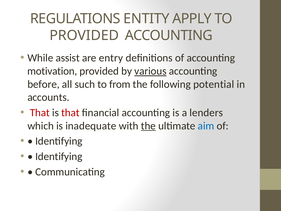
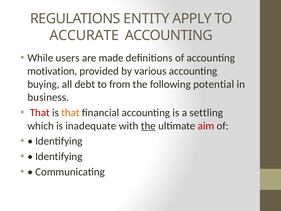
PROVIDED at (84, 35): PROVIDED -> ACCURATE
assist: assist -> users
entry: entry -> made
various underline: present -> none
before: before -> buying
such: such -> debt
accounts: accounts -> business
that at (70, 113) colour: red -> orange
lenders: lenders -> settling
aim colour: blue -> red
